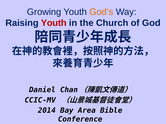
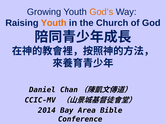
Youth at (54, 23) colour: red -> orange
